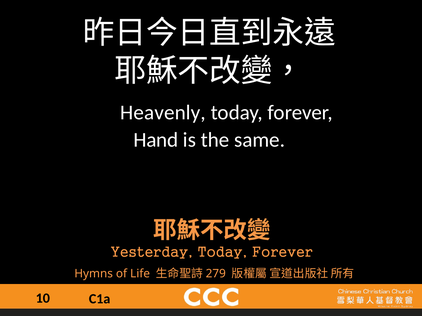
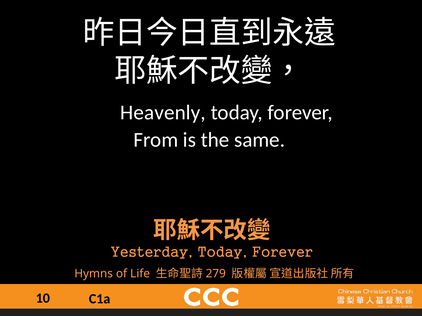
Hand: Hand -> From
